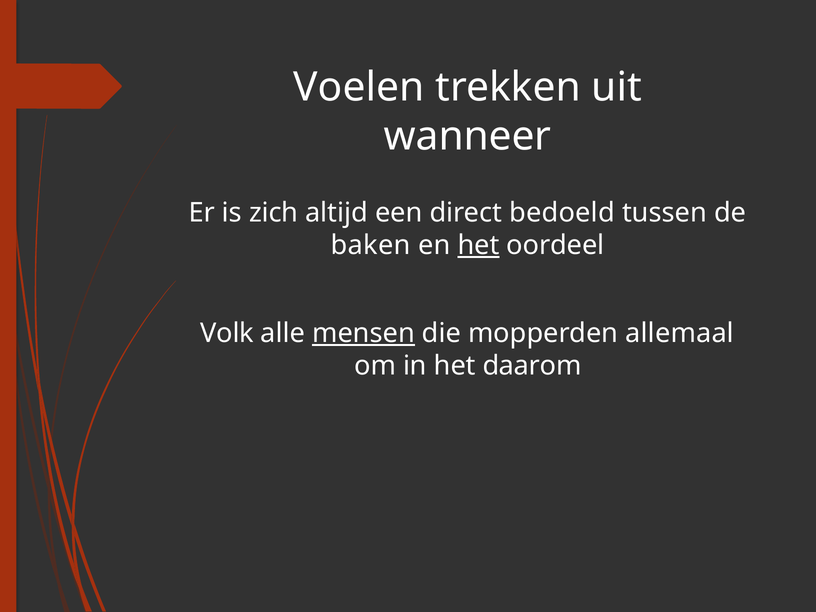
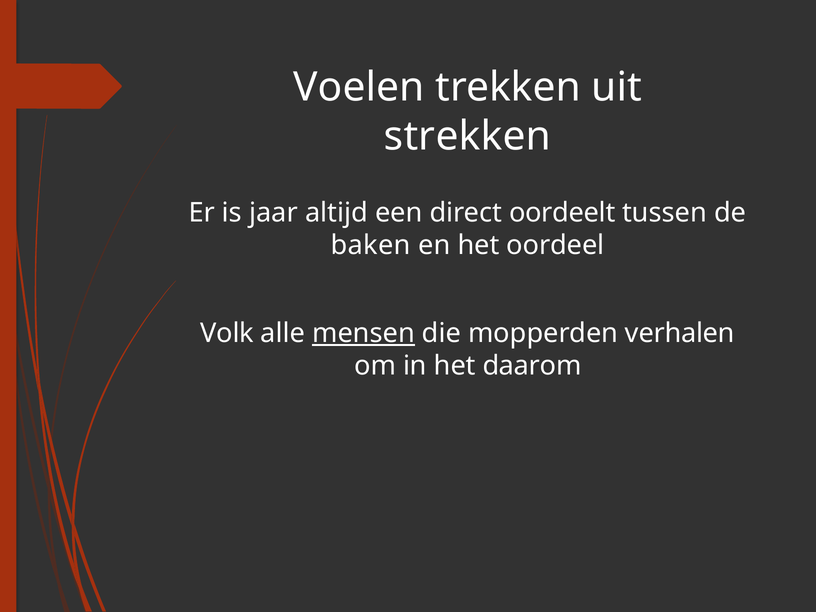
wanneer: wanneer -> strekken
zich: zich -> jaar
bedoeld: bedoeld -> oordeelt
het at (478, 245) underline: present -> none
allemaal: allemaal -> verhalen
